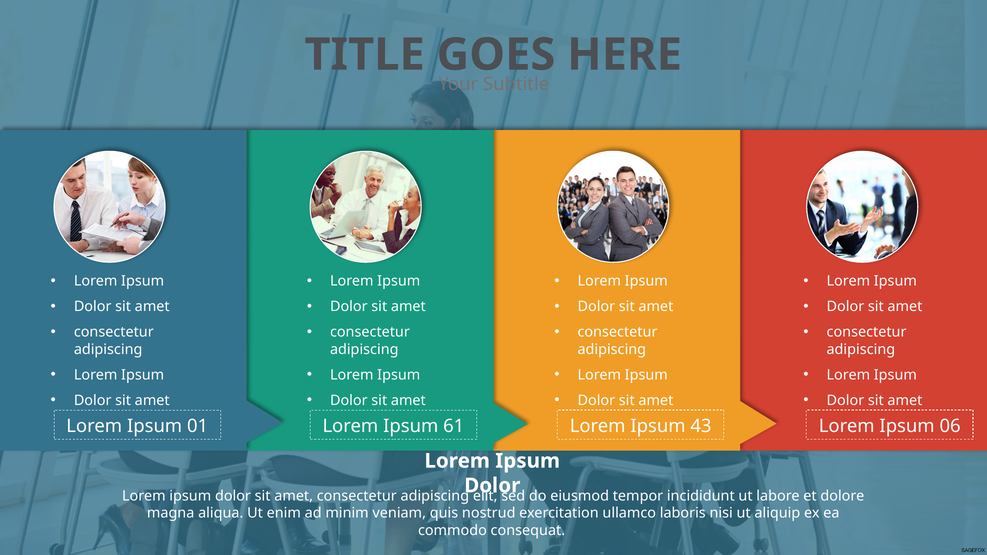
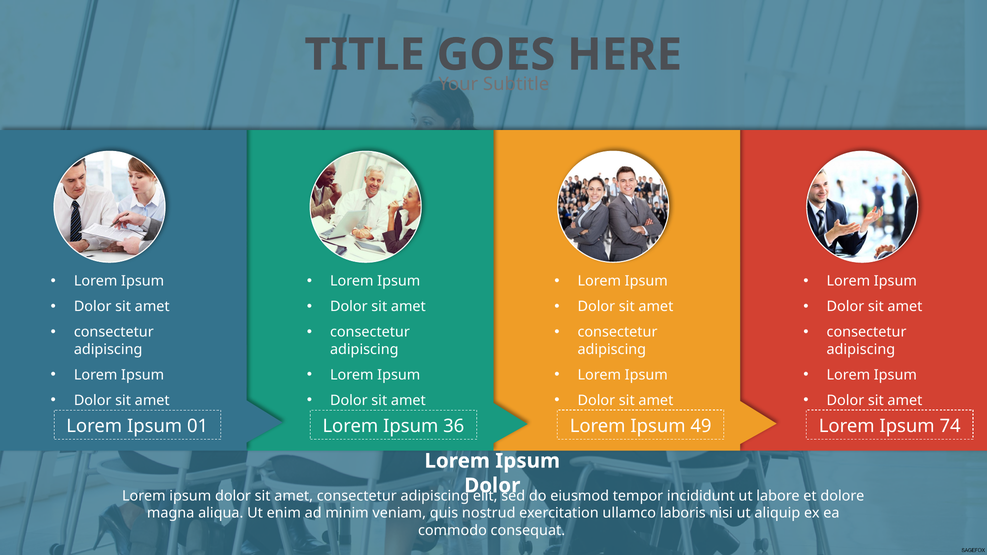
61: 61 -> 36
43: 43 -> 49
06: 06 -> 74
